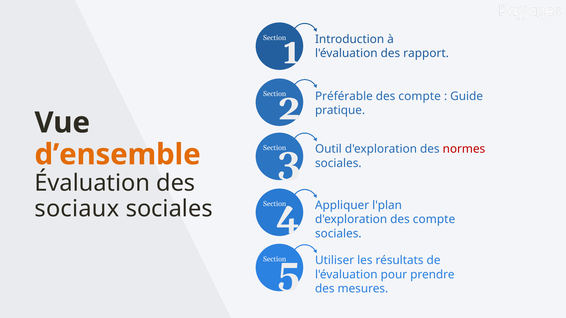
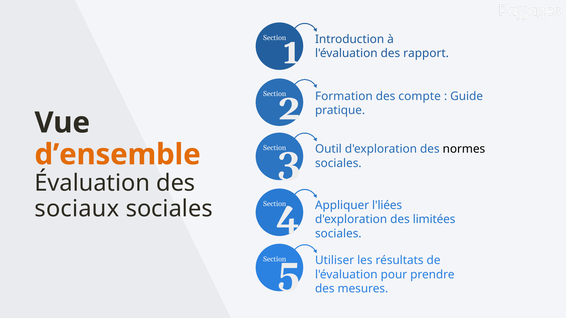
Préférable: Préférable -> Formation
normes colour: red -> black
l'plan: l'plan -> l'liées
d'exploration des compte: compte -> limitées
